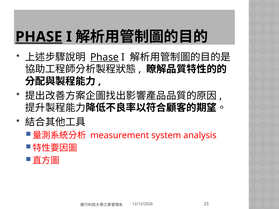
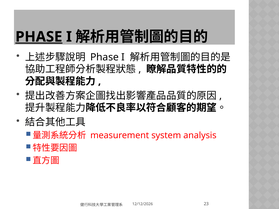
Phase at (105, 57) underline: present -> none
